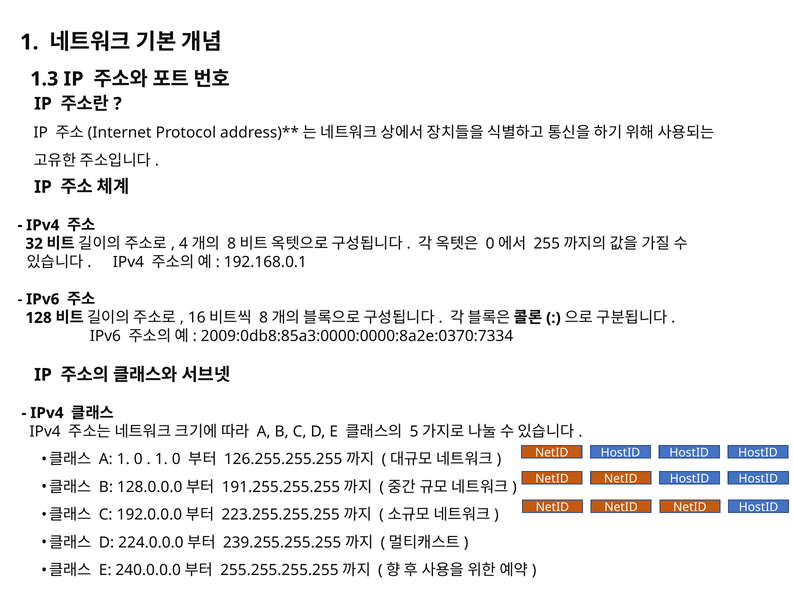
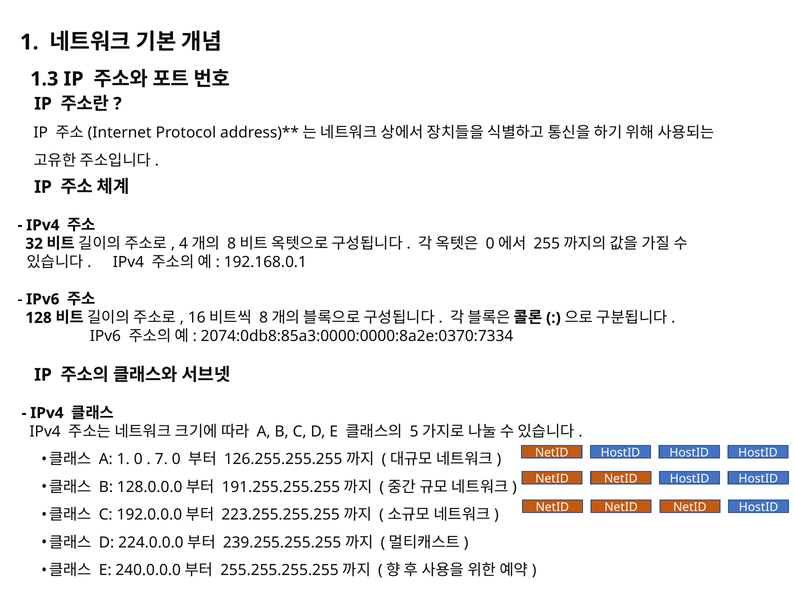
2009:0db8:85a3:0000:0000:8a2e:0370:7334: 2009:0db8:85a3:0000:0000:8a2e:0370:7334 -> 2074:0db8:85a3:0000:0000:8a2e:0370:7334
1 at (161, 459): 1 -> 7
